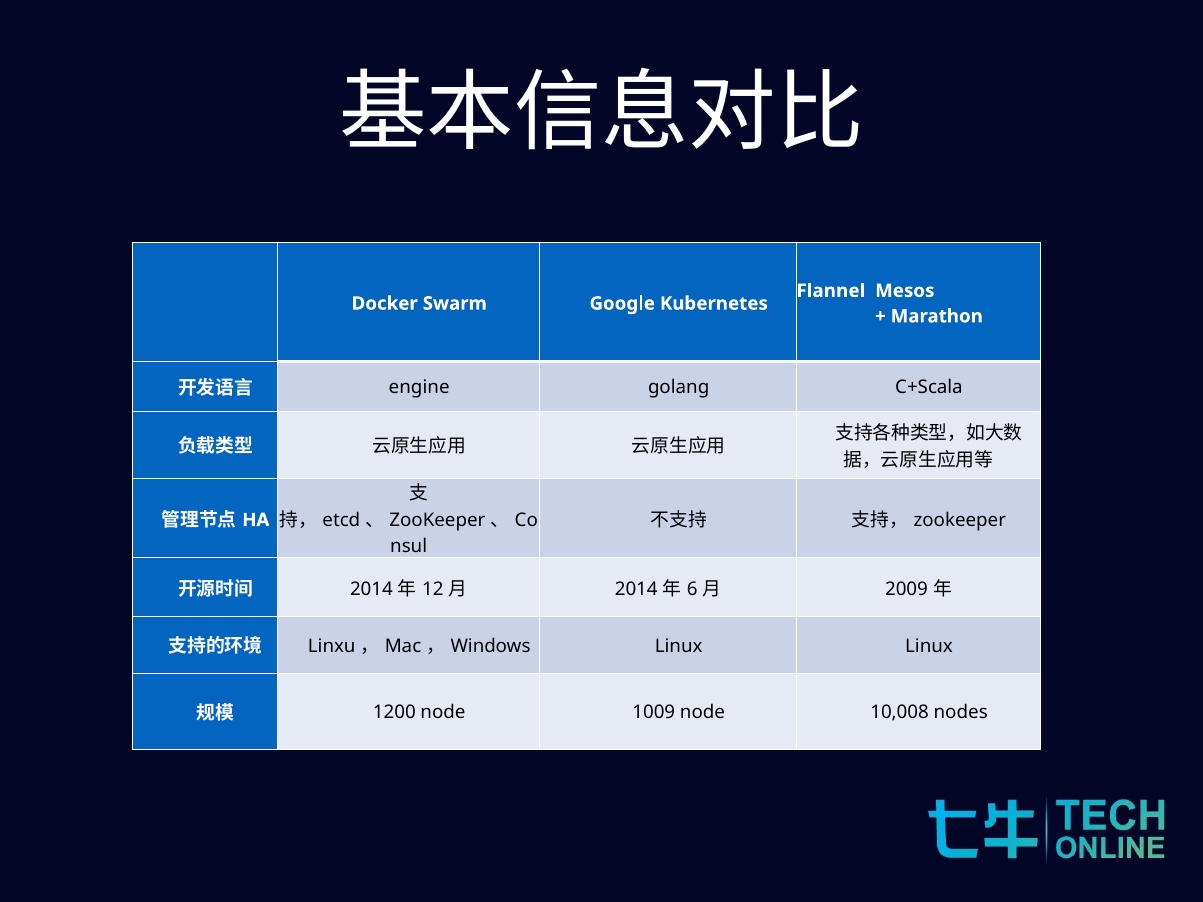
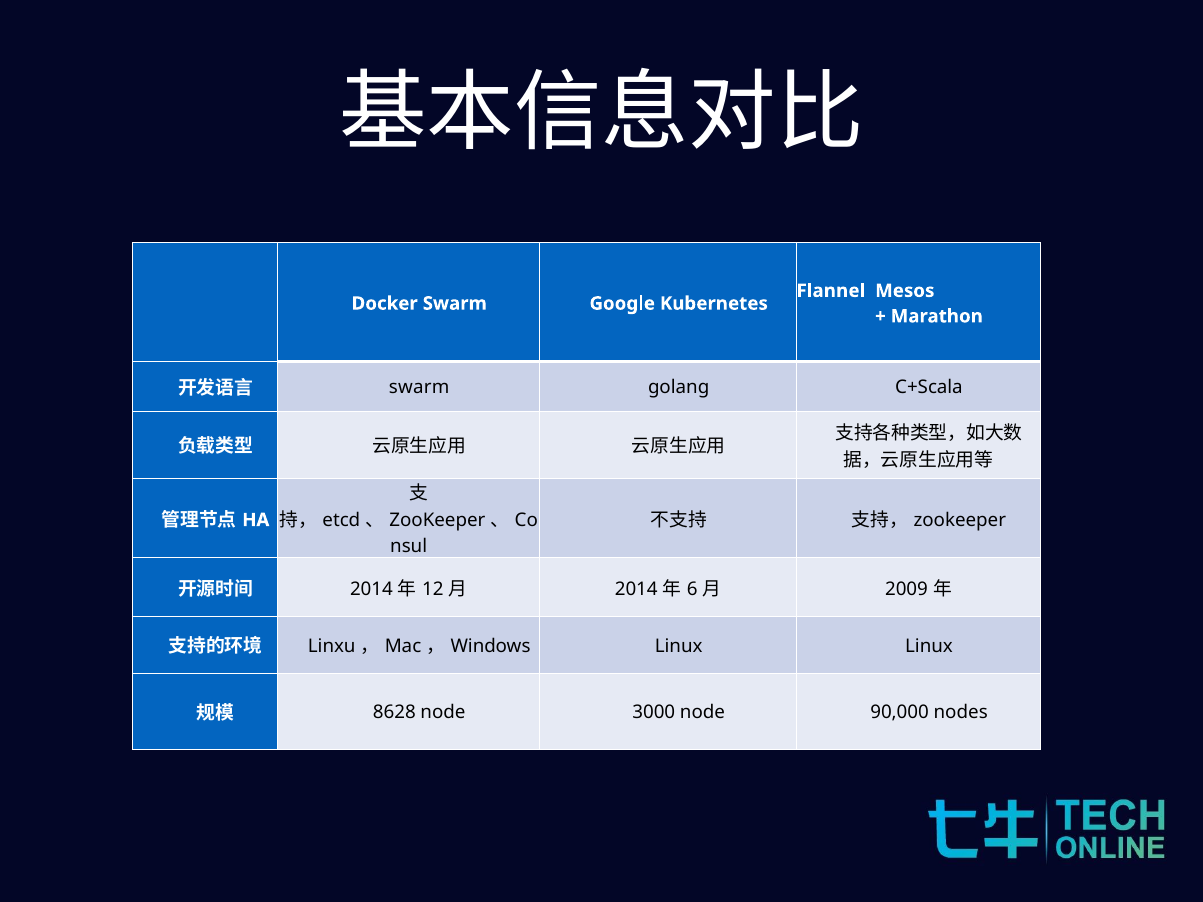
engine at (419, 388): engine -> swarm
1200: 1200 -> 8628
1009: 1009 -> 3000
10,008: 10,008 -> 90,000
